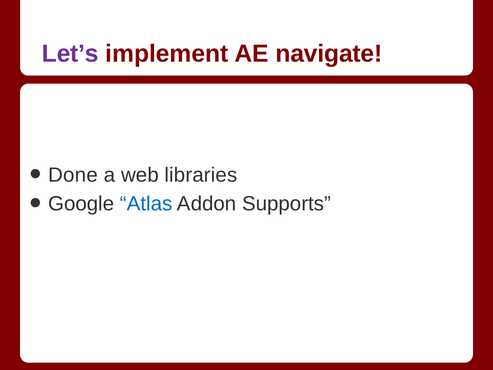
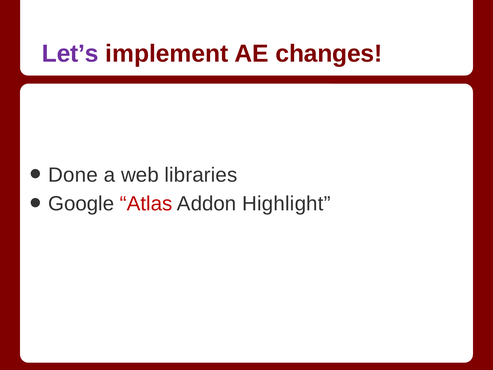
navigate: navigate -> changes
Atlas colour: blue -> red
Supports: Supports -> Highlight
